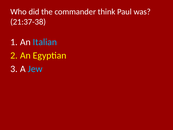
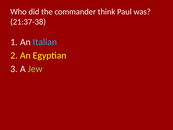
Jew colour: light blue -> light green
